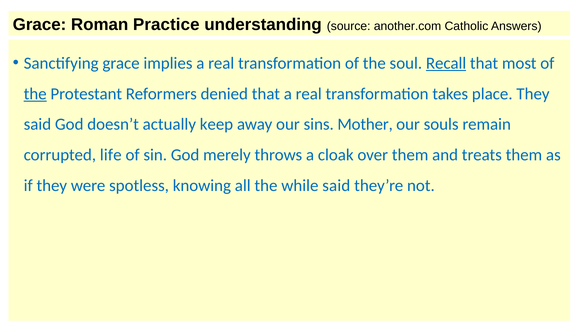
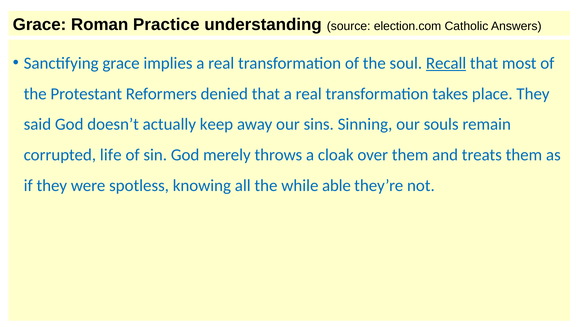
another.com: another.com -> election.com
the at (35, 94) underline: present -> none
Mother: Mother -> Sinning
while said: said -> able
